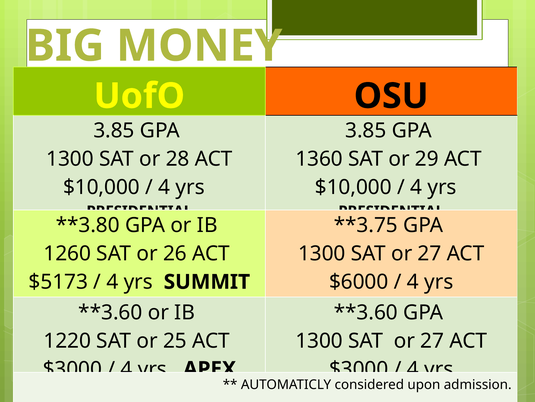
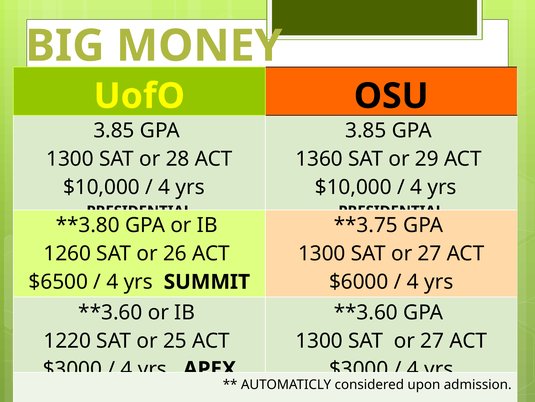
$5173: $5173 -> $6500
